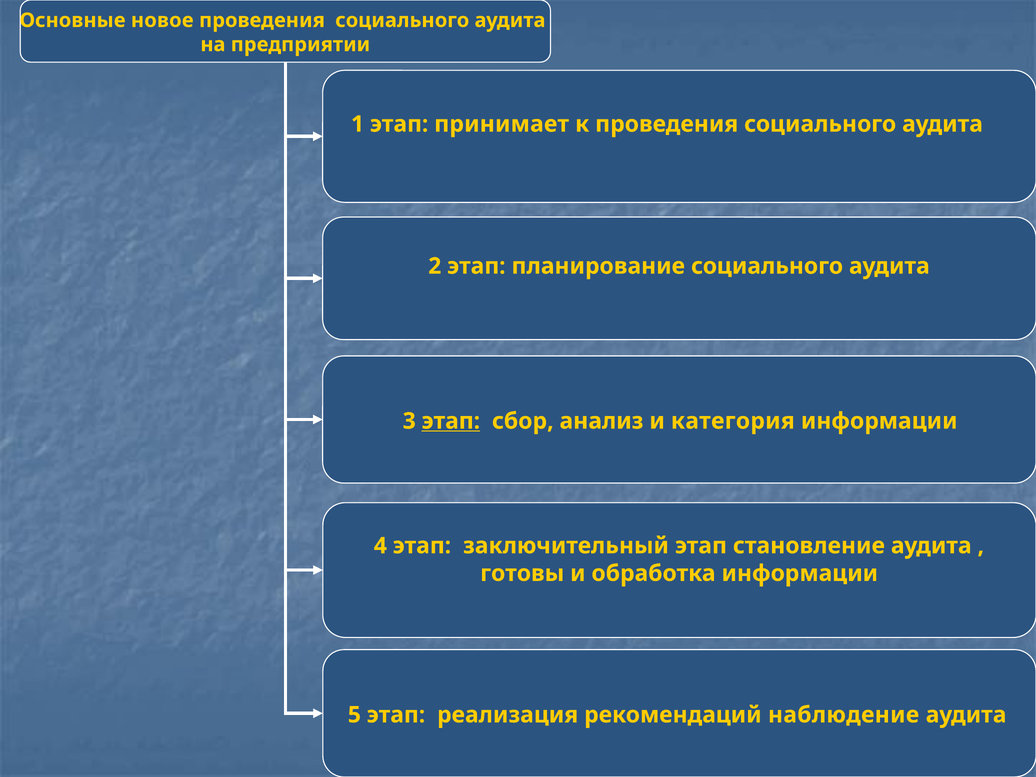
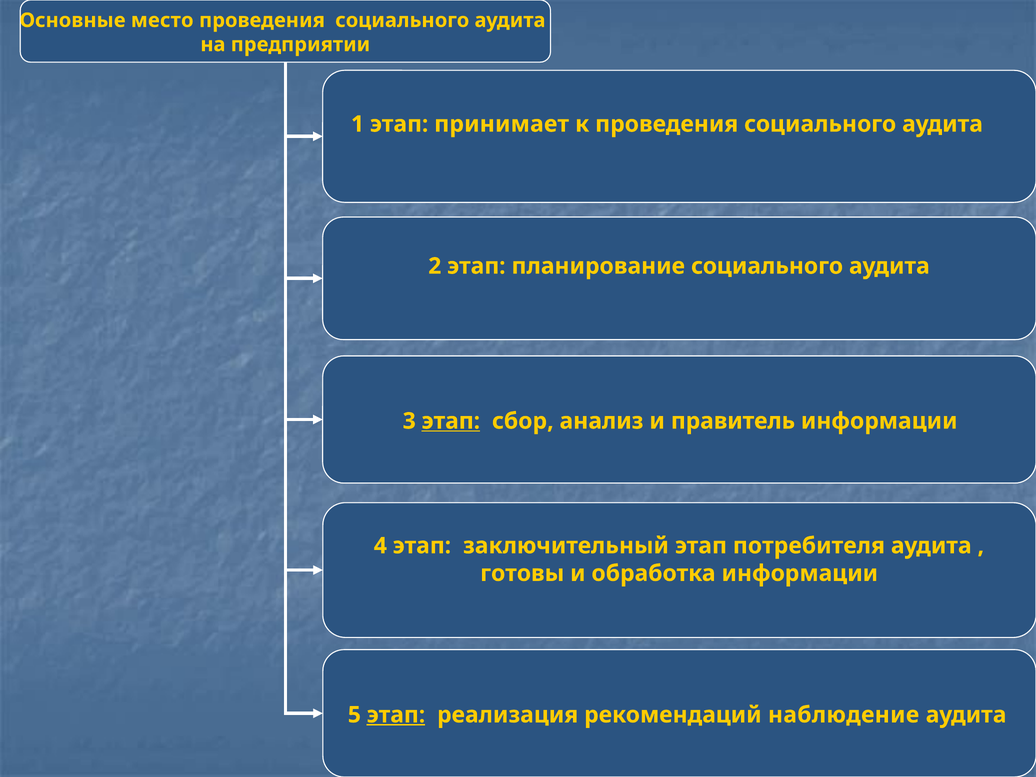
новое: новое -> место
категория: категория -> правитель
становление: становление -> потребителя
этап at (396, 715) underline: none -> present
